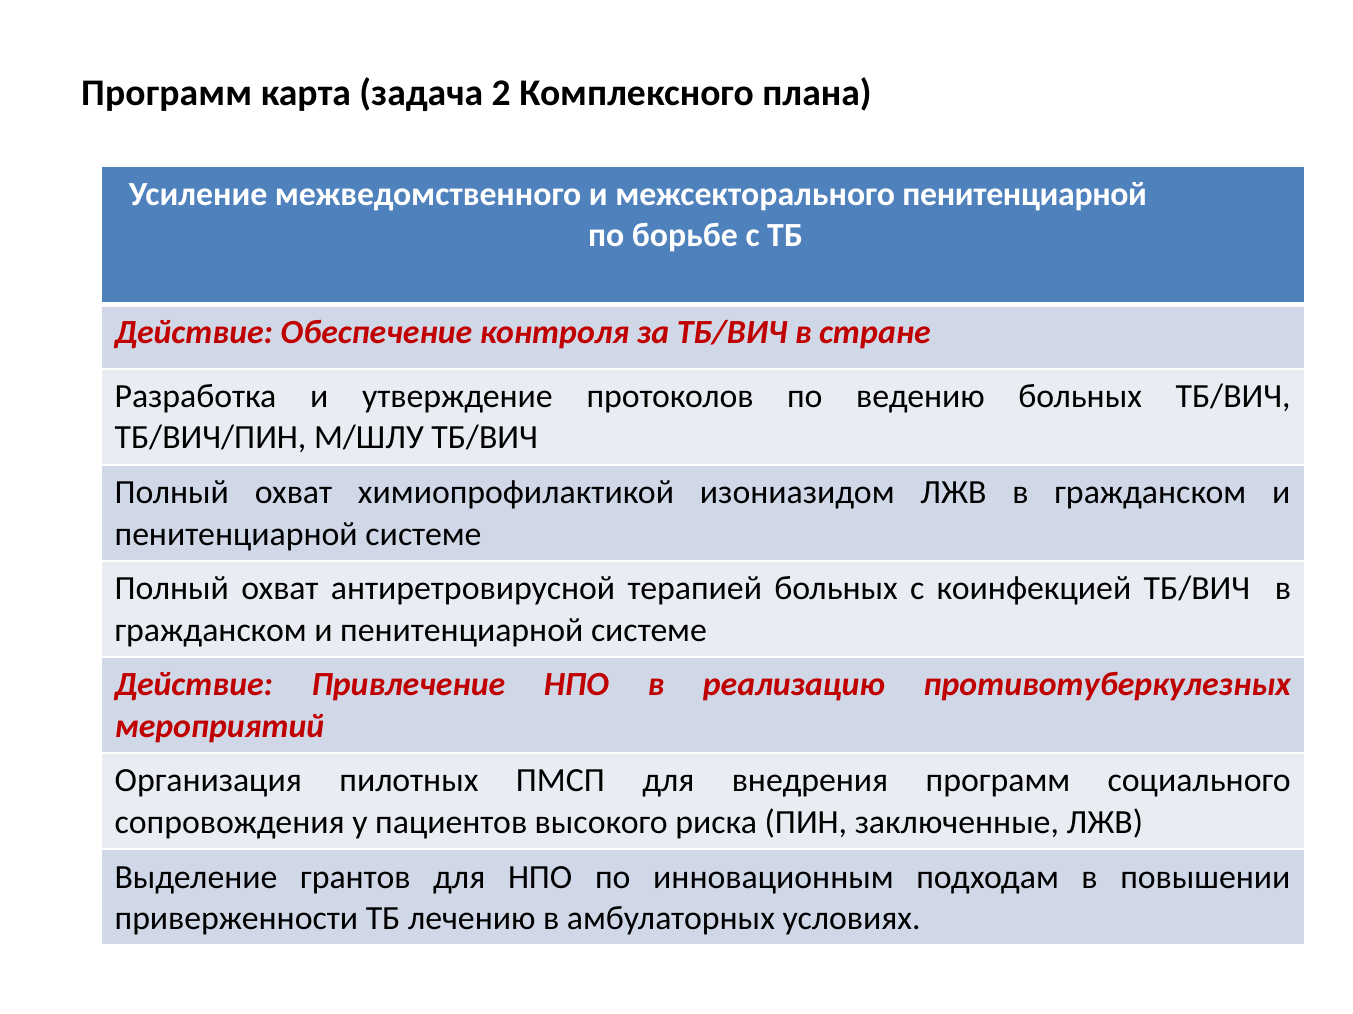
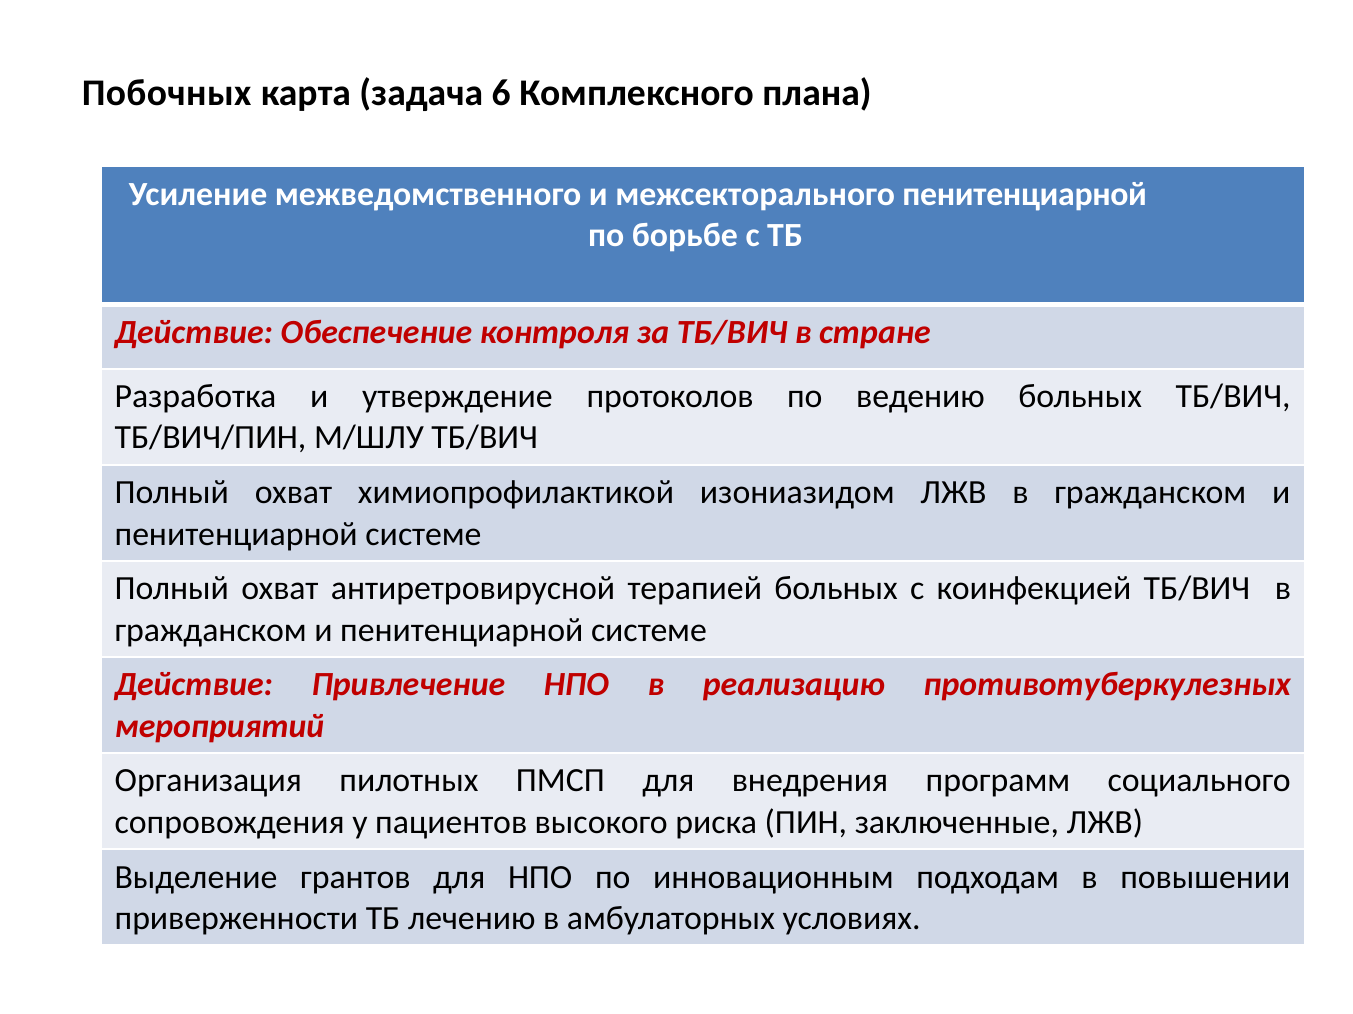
Программ at (167, 93): Программ -> Побочных
2: 2 -> 6
